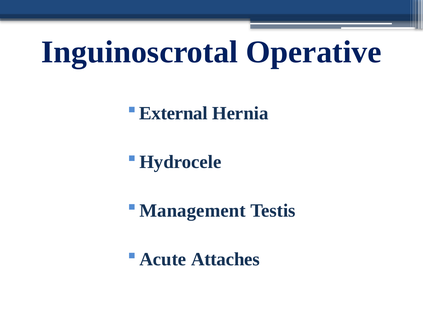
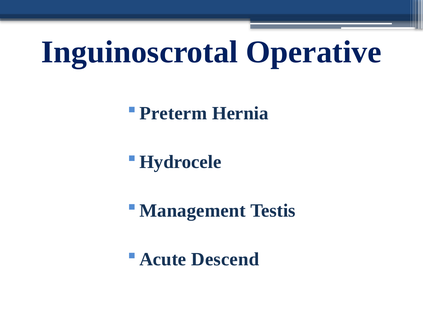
External: External -> Preterm
Attaches: Attaches -> Descend
